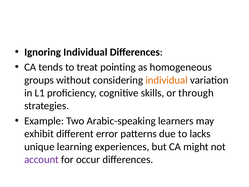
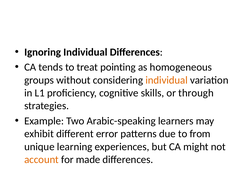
lacks: lacks -> from
account colour: purple -> orange
occur: occur -> made
